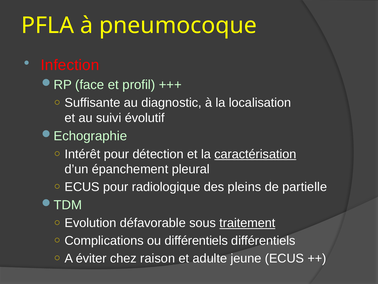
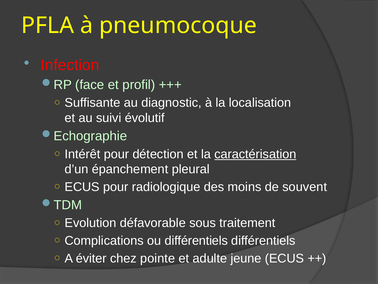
pleins: pleins -> moins
partielle: partielle -> souvent
traitement underline: present -> none
raison: raison -> pointe
